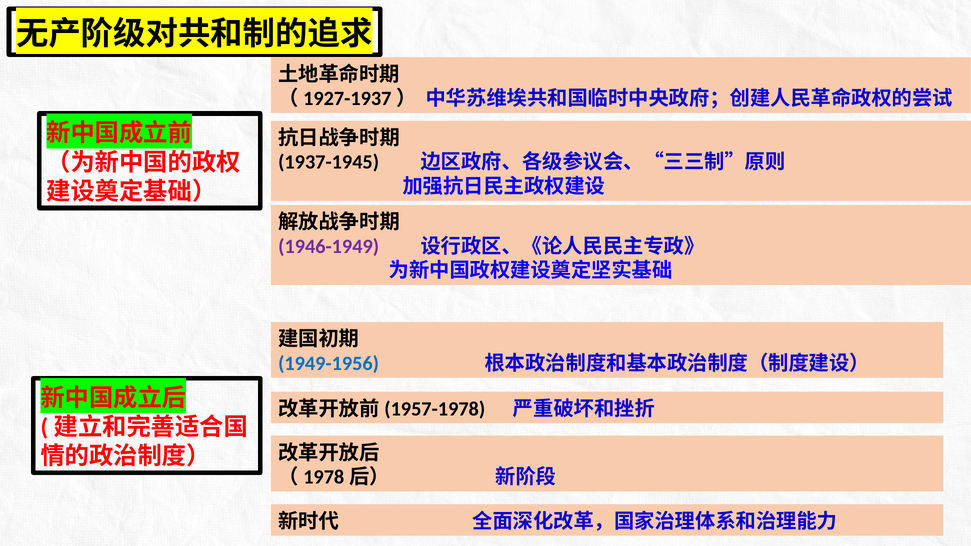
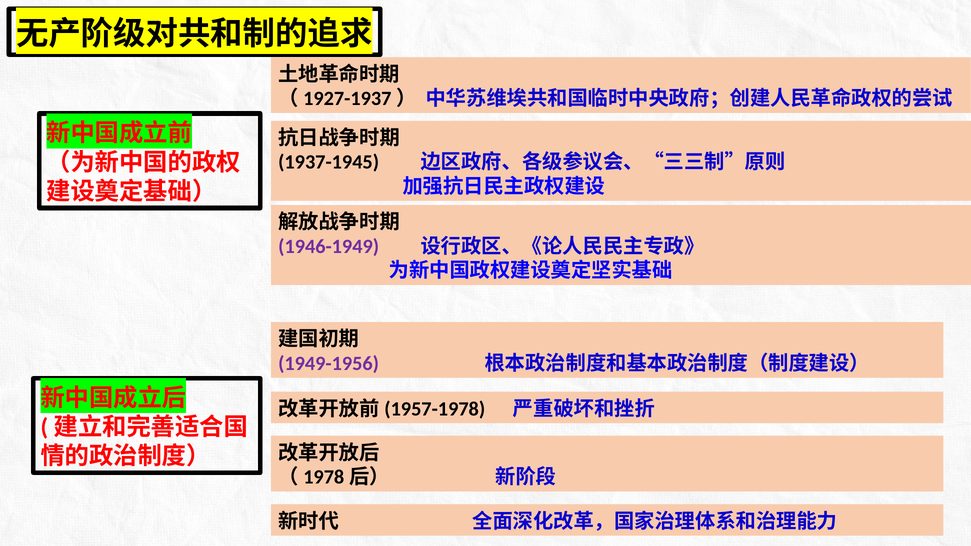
1949-1956 colour: blue -> purple
